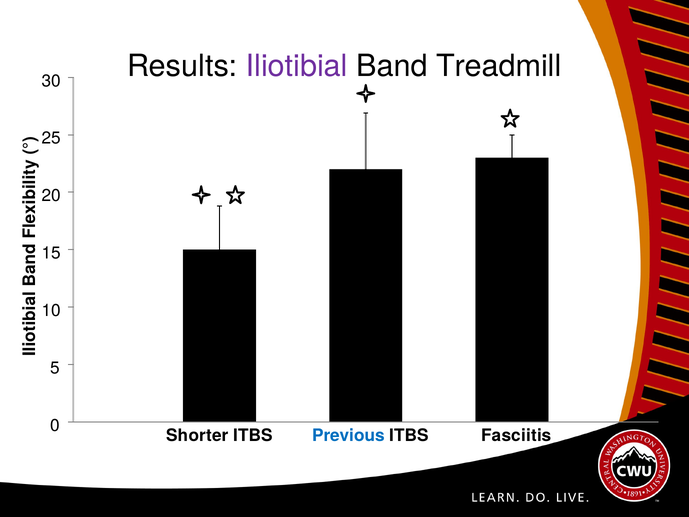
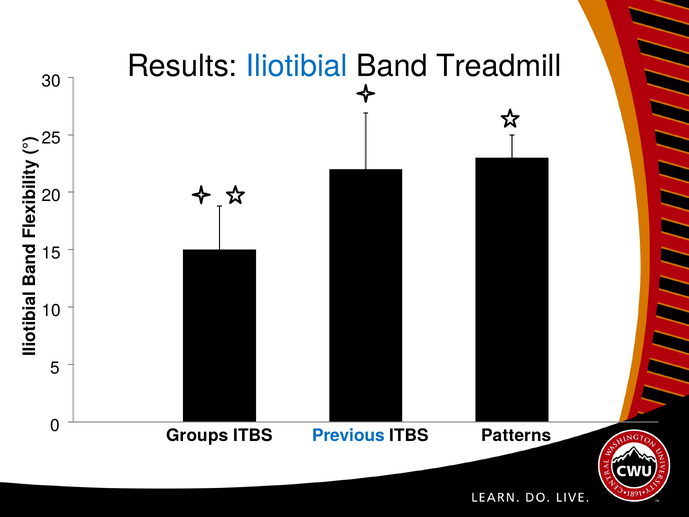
Iliotibial colour: purple -> blue
Shorter: Shorter -> Groups
Fasciitis: Fasciitis -> Patterns
